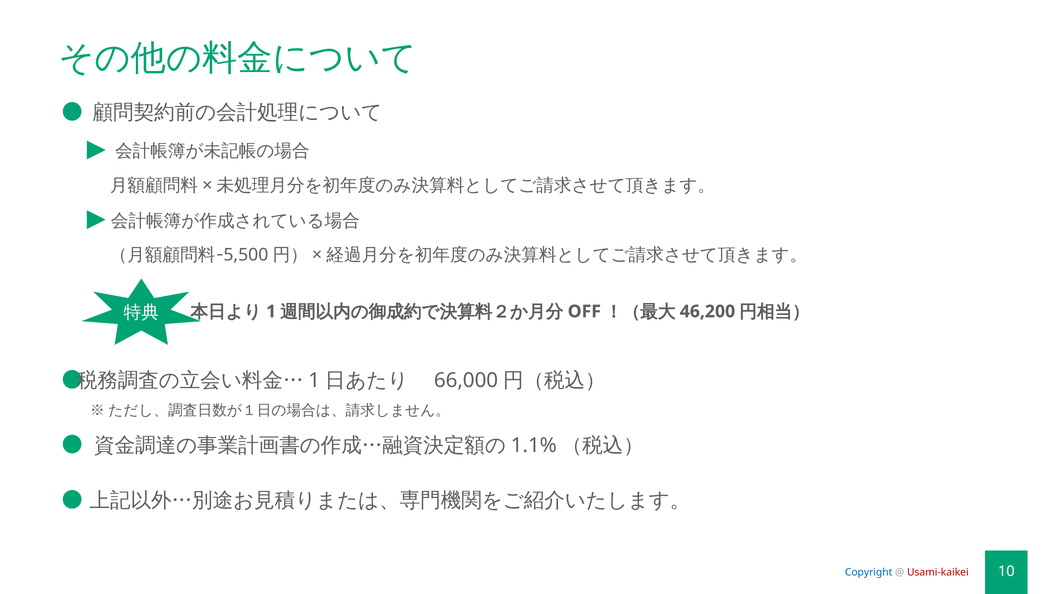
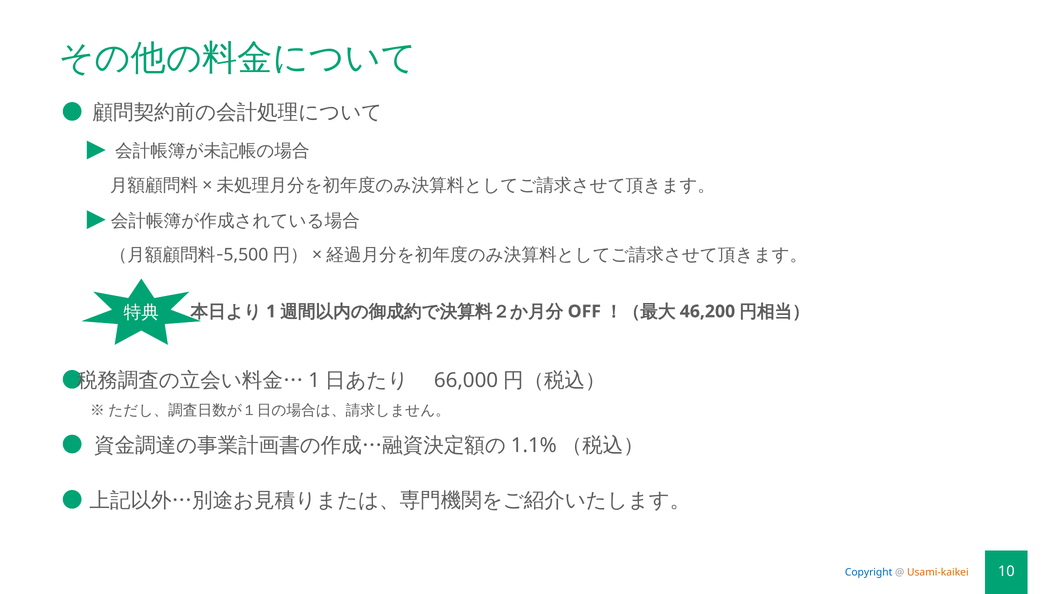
Usami-kaikei colour: red -> orange
